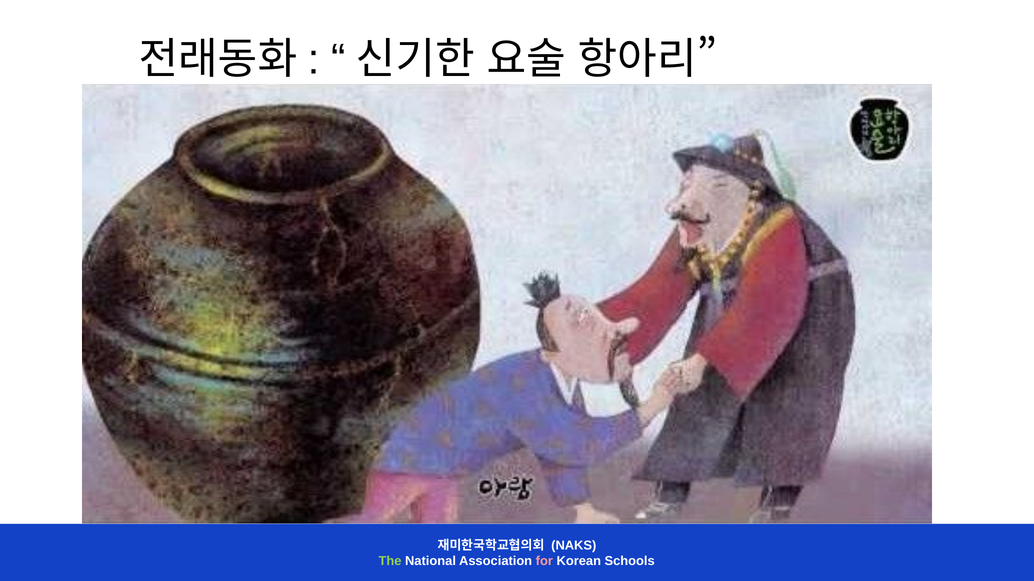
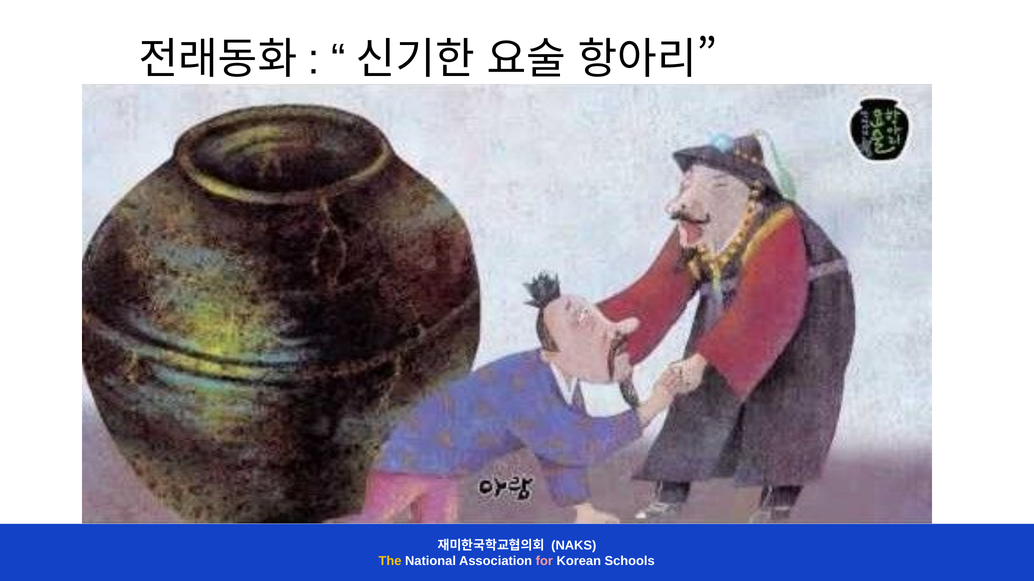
The colour: light green -> yellow
